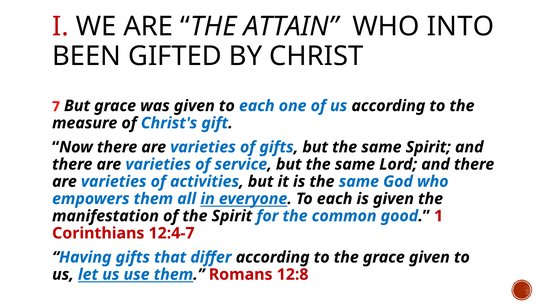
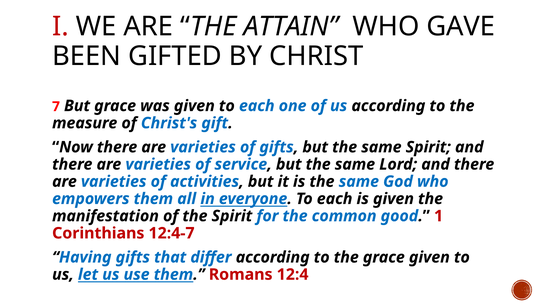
INTO: INTO -> GAVE
12:8: 12:8 -> 12:4
